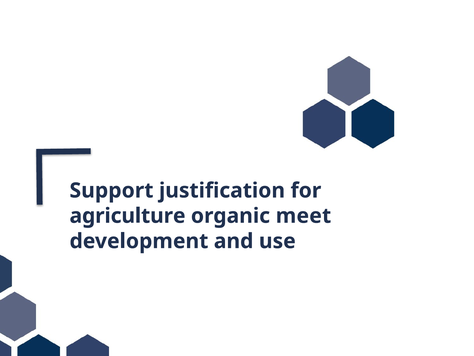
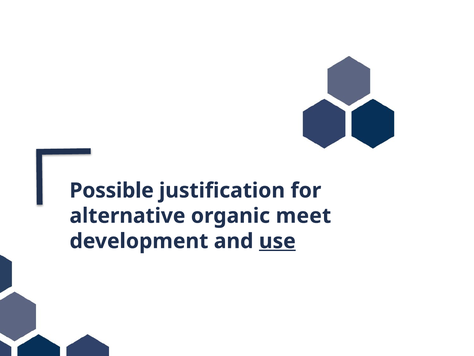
Support: Support -> Possible
agriculture: agriculture -> alternative
use underline: none -> present
